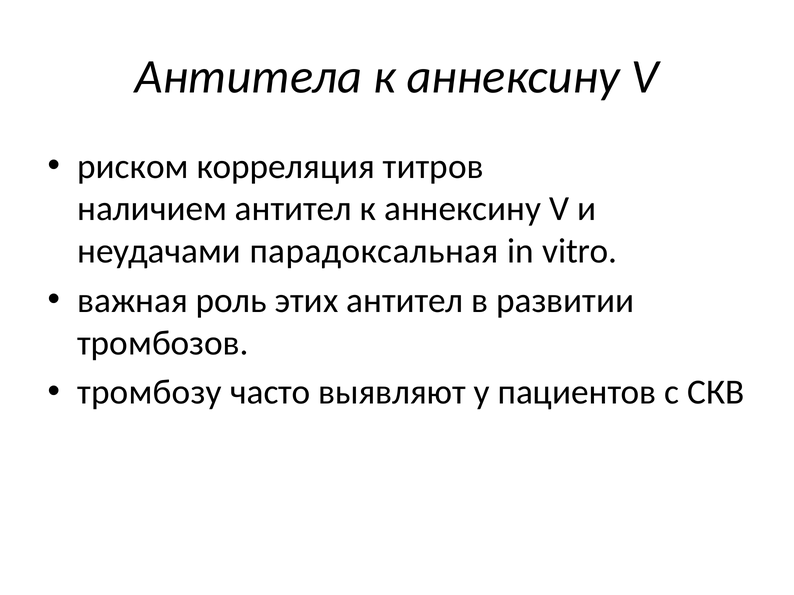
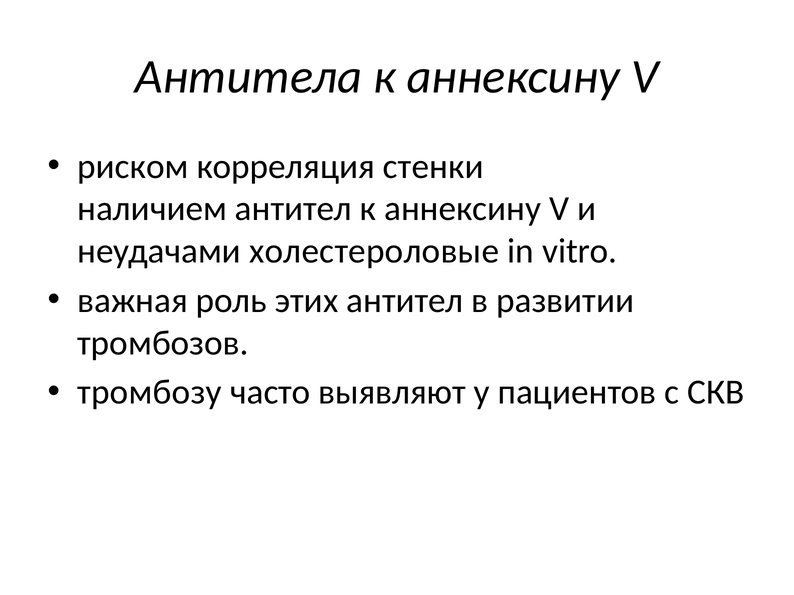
титров: титров -> стенки
парадоксальная: парадоксальная -> холестероловые
